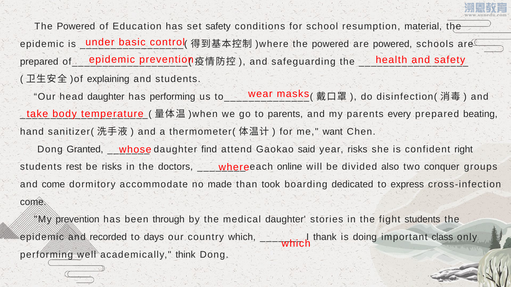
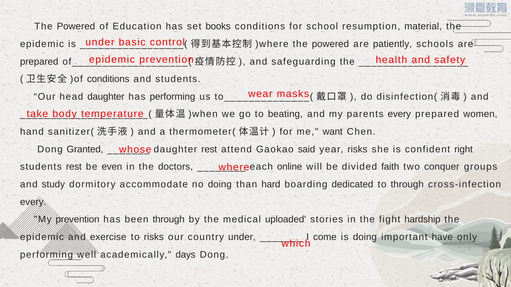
set safety: safety -> books
are powered: powered -> patiently
explaining at (108, 79): explaining -> conditions
to parents: parents -> beating
beating: beating -> women
daughter find: find -> rest
be risks: risks -> even
also: also -> faith
and come: come -> study
no made: made -> doing
took: took -> hard
to express: express -> through
come at (33, 202): come -> every
medical daughter: daughter -> uploaded
fight students: students -> hardship
recorded: recorded -> exercise
to days: days -> risks
country which: which -> under
thank: thank -> come
class: class -> have
think: think -> days
